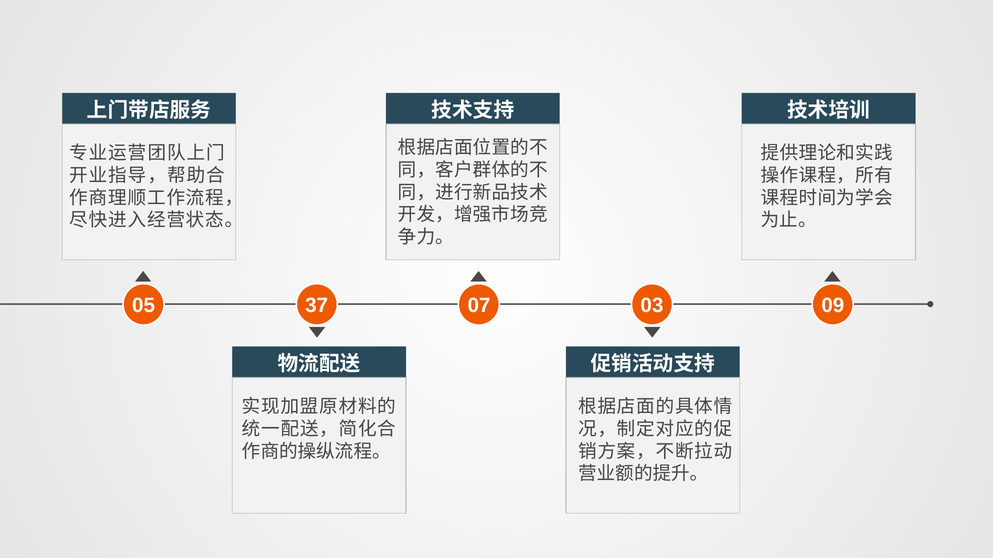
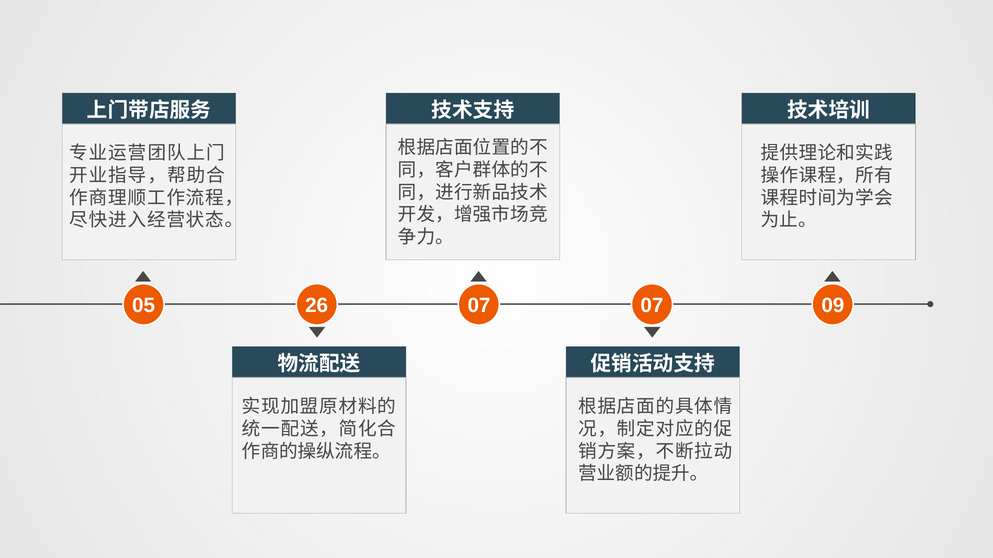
37: 37 -> 26
07 03: 03 -> 07
